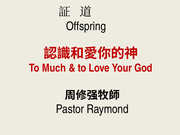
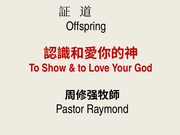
Much: Much -> Show
